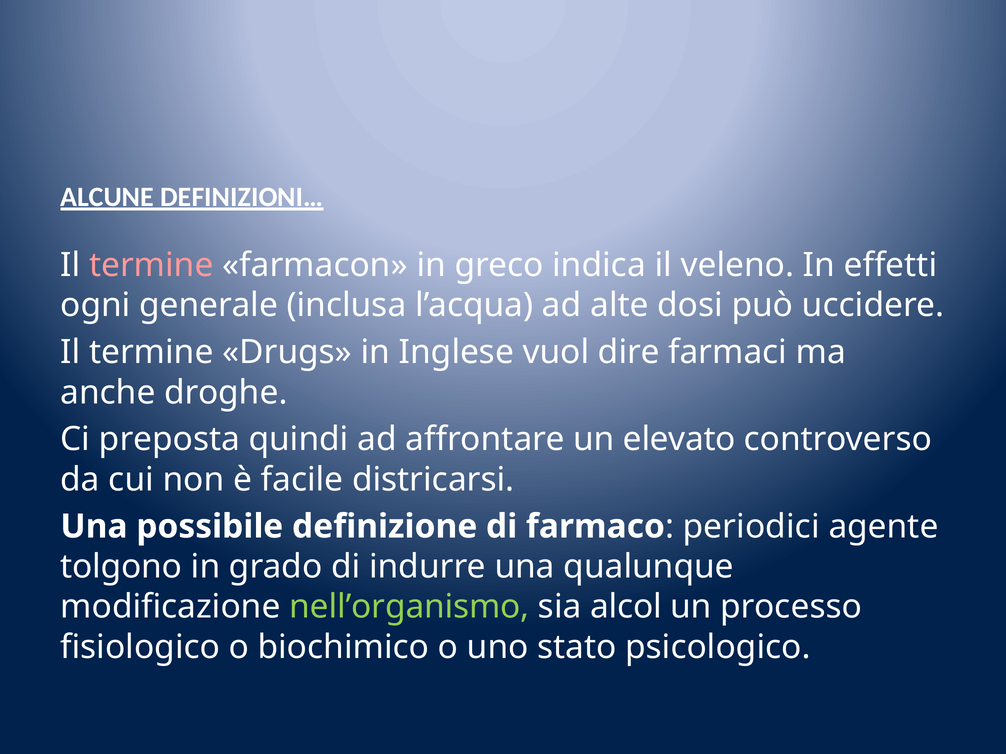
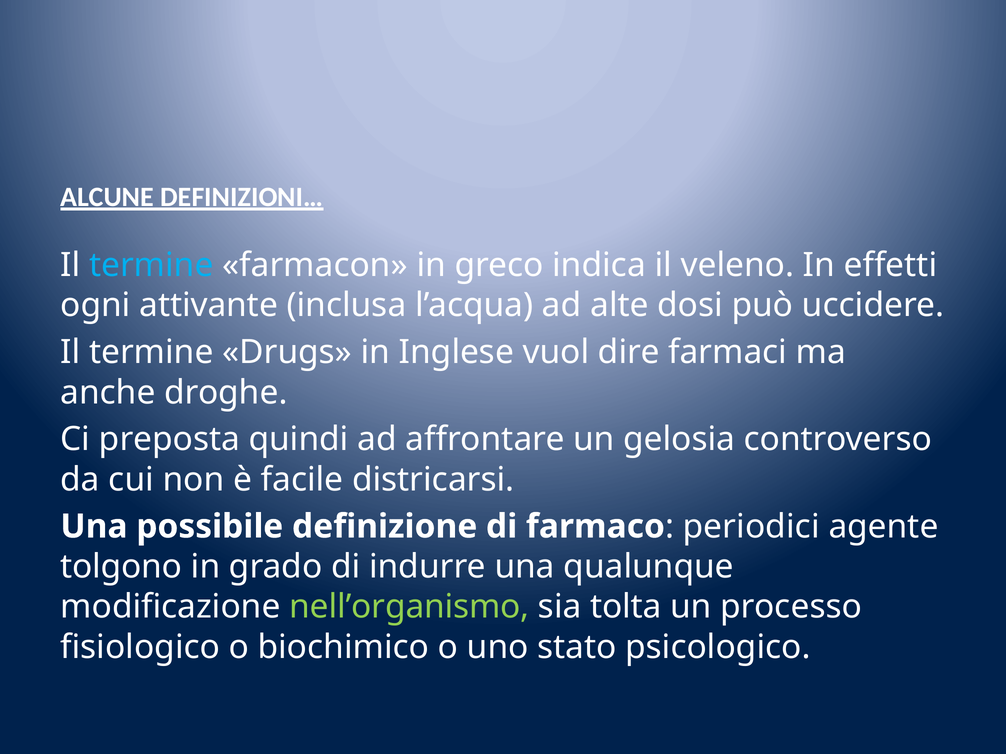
termine at (151, 265) colour: pink -> light blue
generale: generale -> attivante
elevato: elevato -> gelosia
alcol: alcol -> tolta
